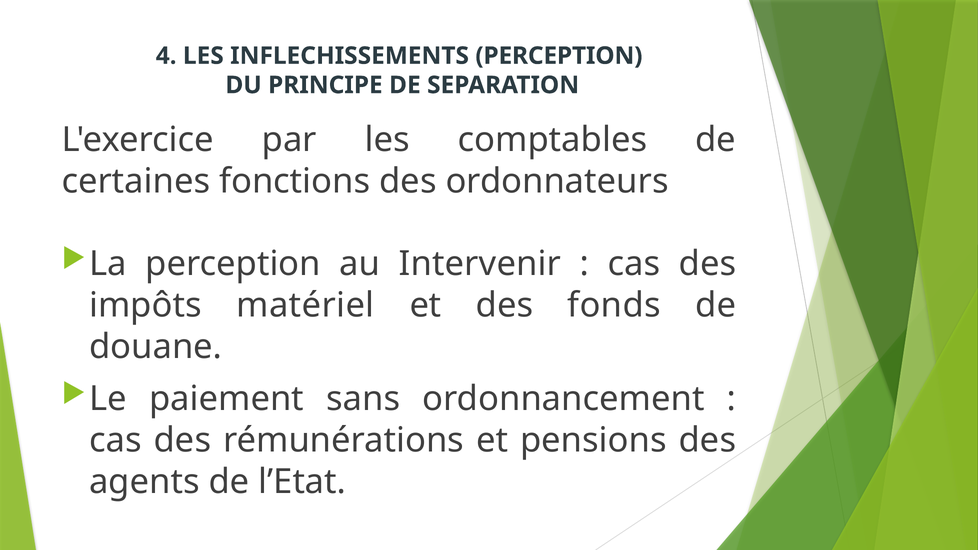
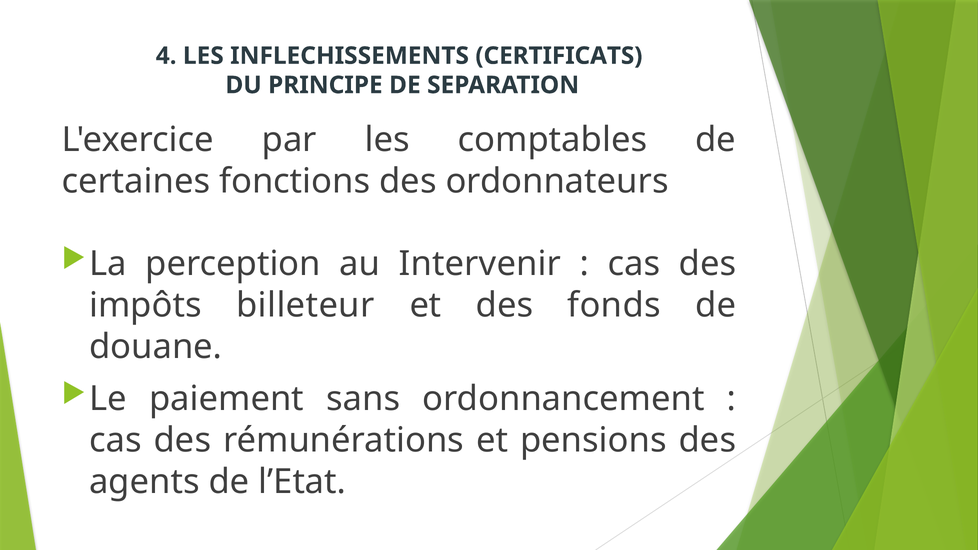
INFLECHISSEMENTS PERCEPTION: PERCEPTION -> CERTIFICATS
matériel: matériel -> billeteur
